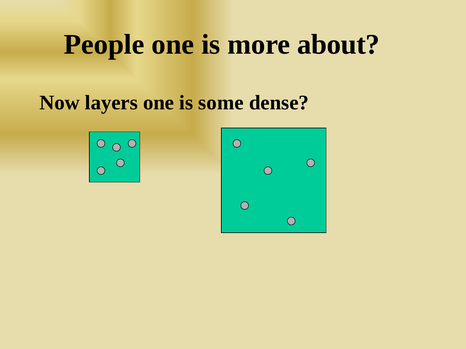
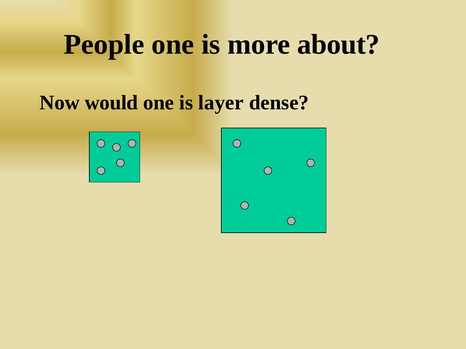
layers: layers -> would
some: some -> layer
